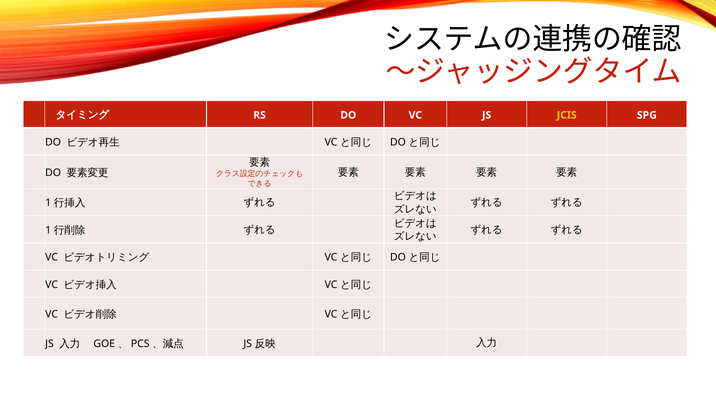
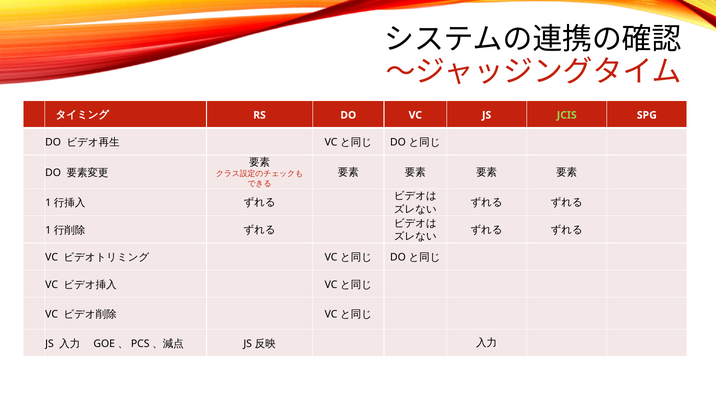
JCIS colour: yellow -> light green
